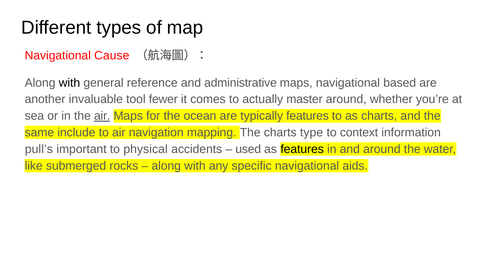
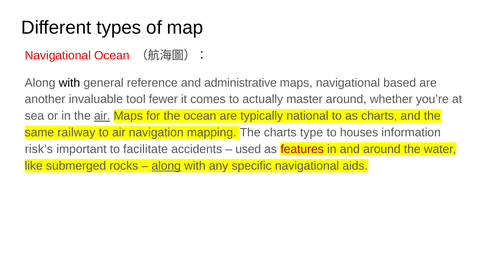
Navigational Cause: Cause -> Ocean
typically features: features -> national
include: include -> railway
context: context -> houses
pull’s: pull’s -> risk’s
physical: physical -> facilitate
features at (302, 149) colour: black -> red
along at (166, 166) underline: none -> present
